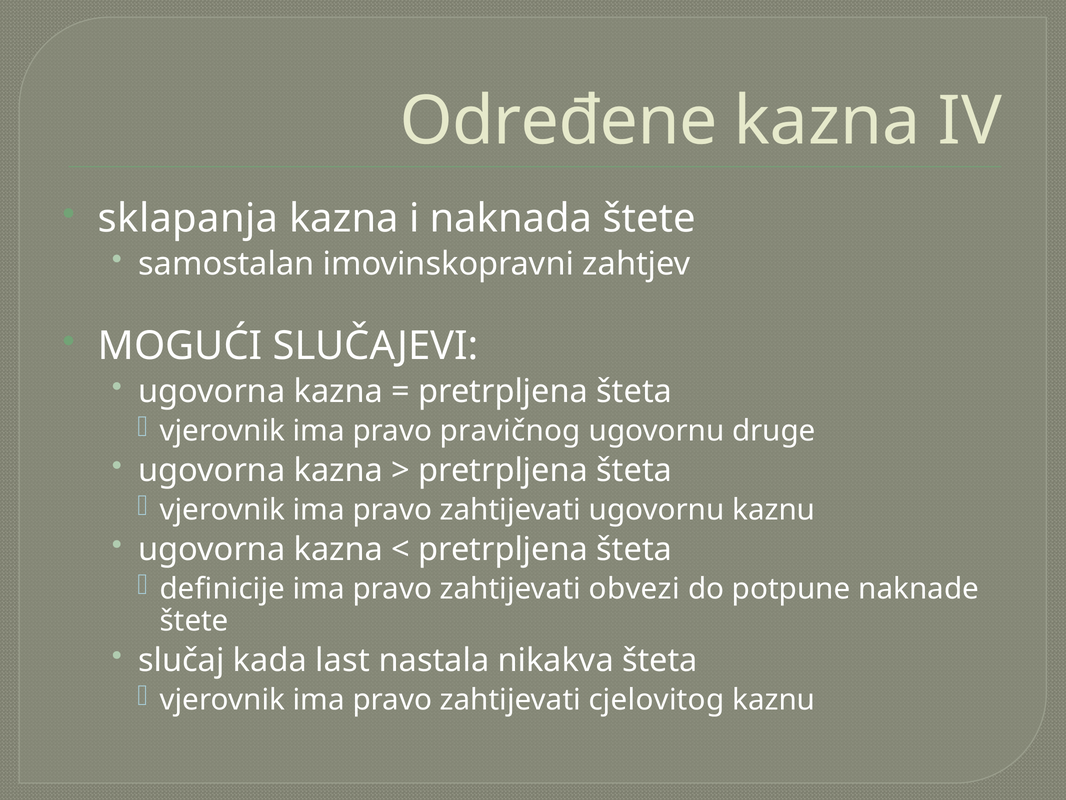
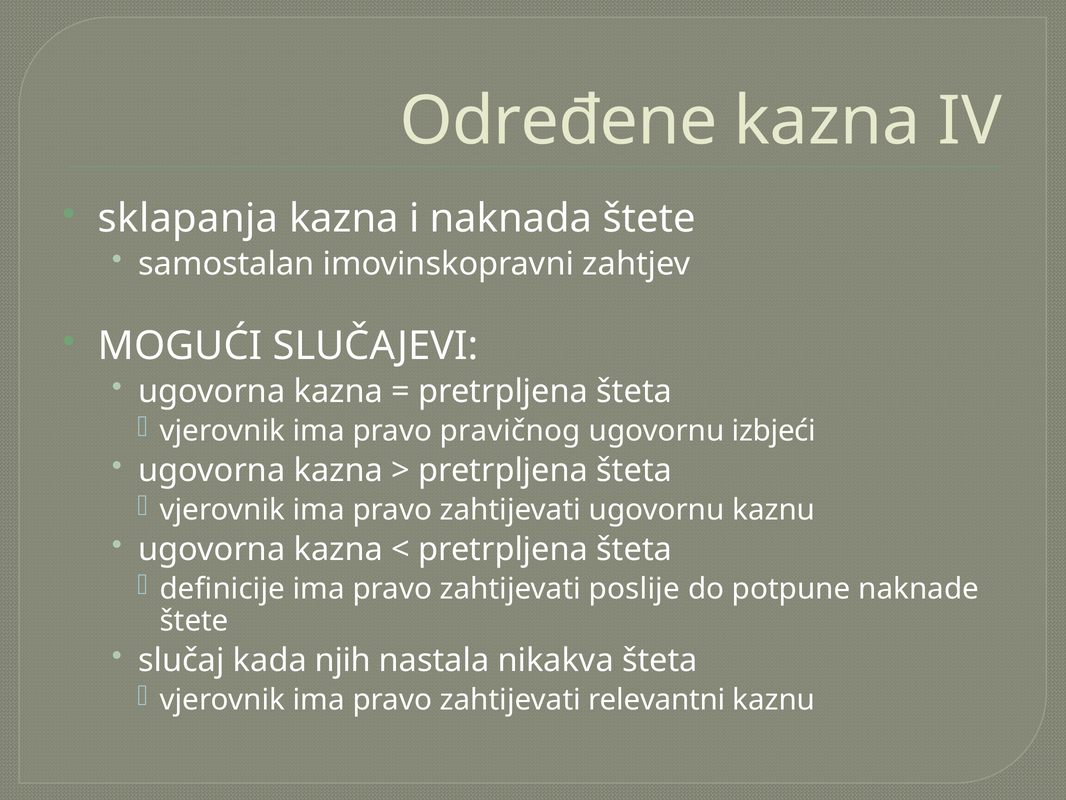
druge: druge -> izbjeći
obvezi: obvezi -> poslije
last: last -> njih
cjelovitog: cjelovitog -> relevantni
